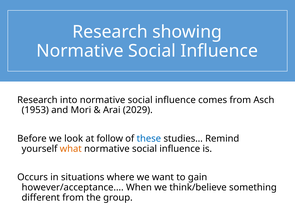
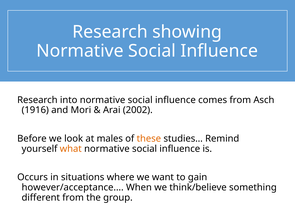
1953: 1953 -> 1916
2029: 2029 -> 2002
follow: follow -> males
these colour: blue -> orange
